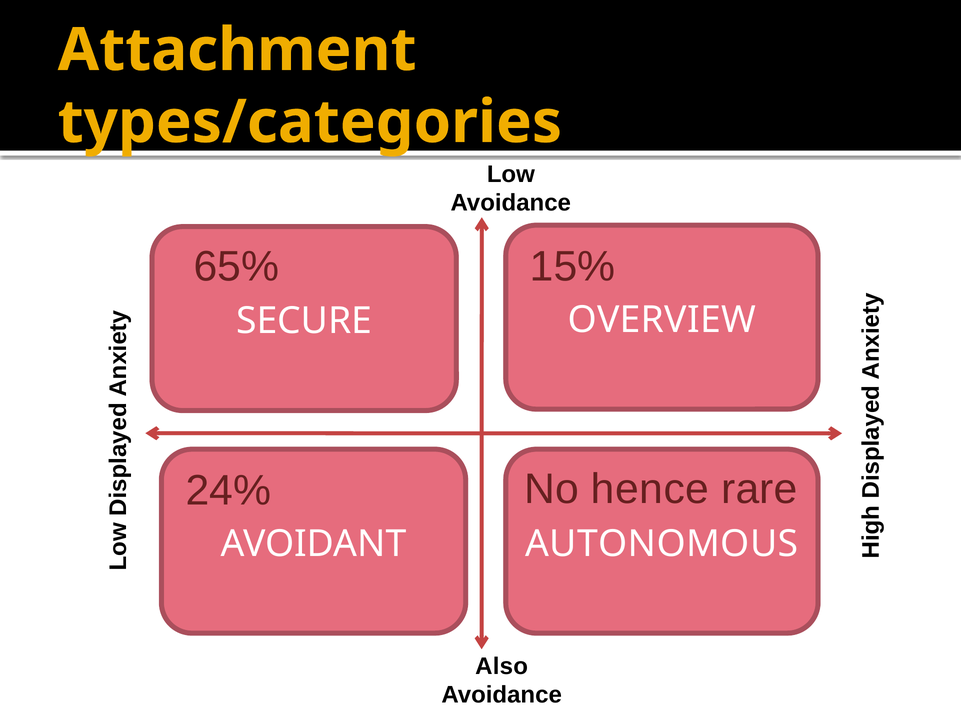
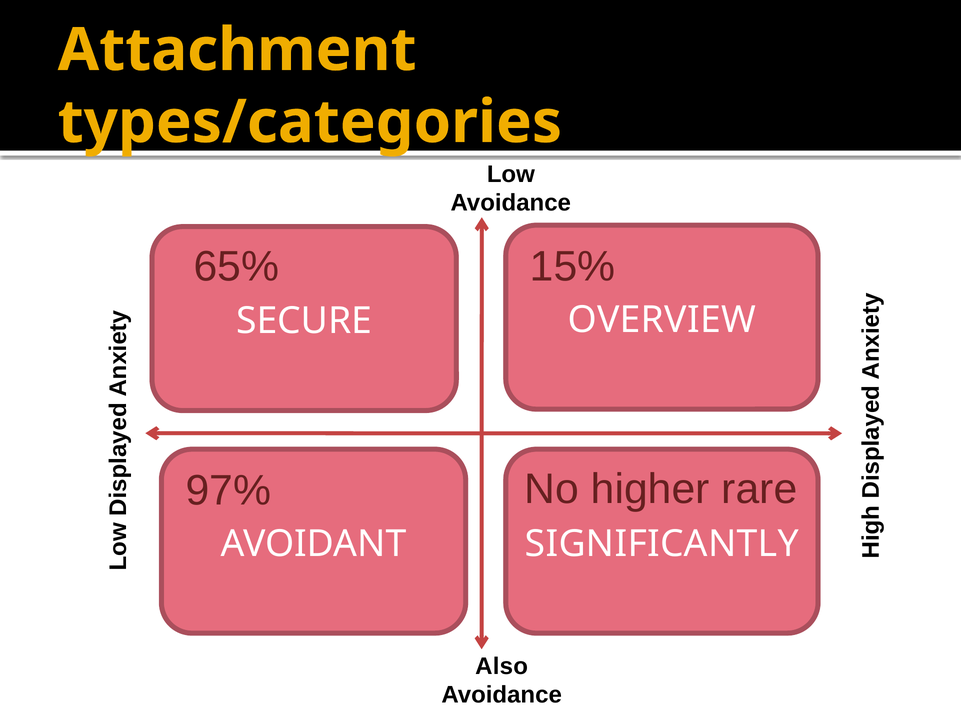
24%: 24% -> 97%
hence: hence -> higher
AUTONOMOUS: AUTONOMOUS -> SIGNIFICANTLY
